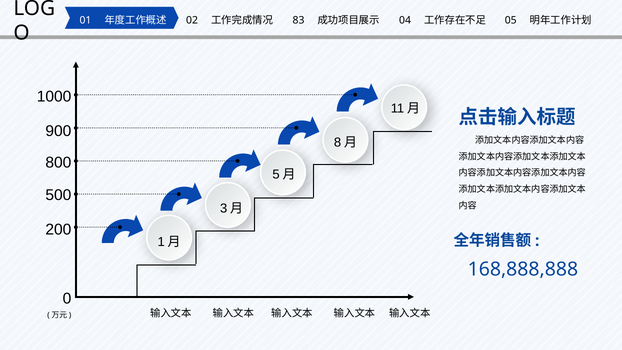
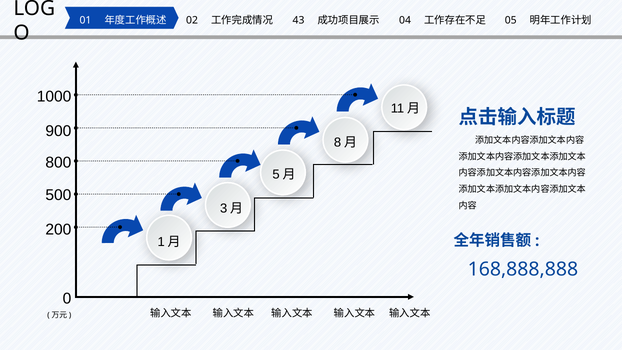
83: 83 -> 43
